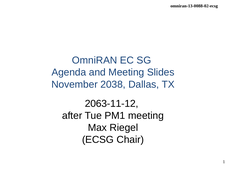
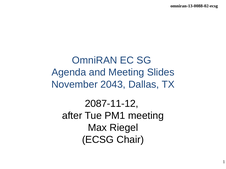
2038: 2038 -> 2043
2063-11-12: 2063-11-12 -> 2087-11-12
